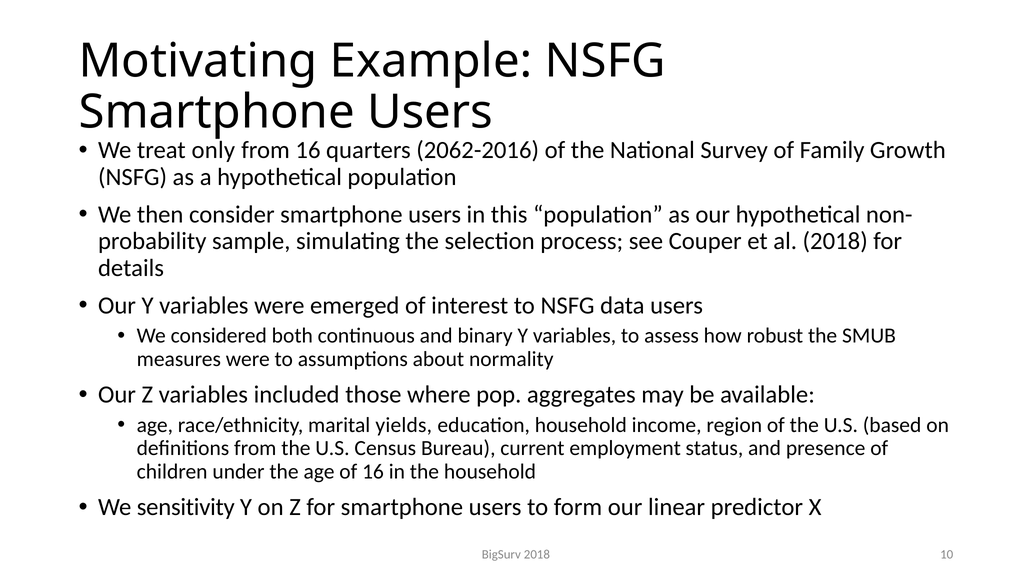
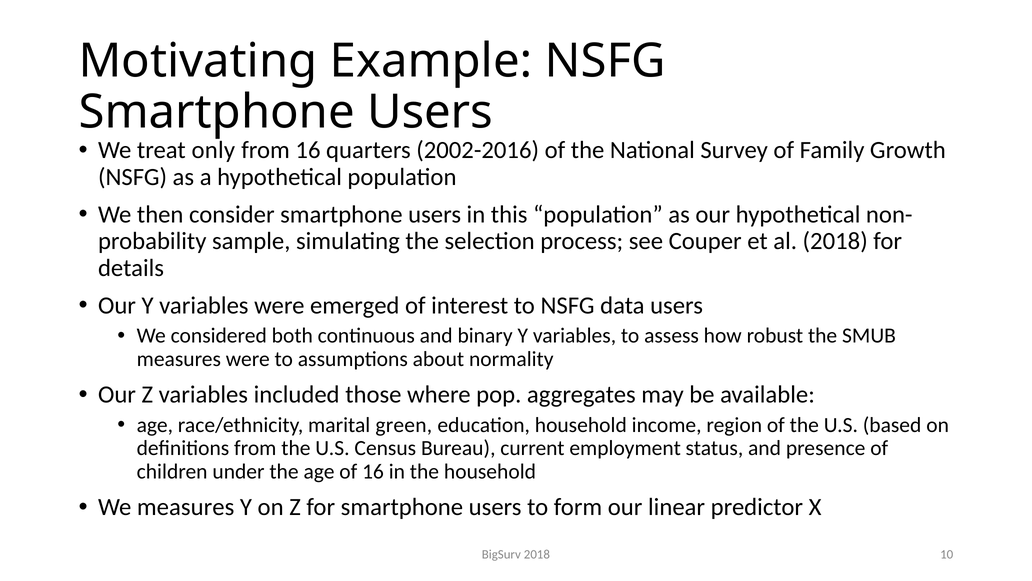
2062-2016: 2062-2016 -> 2002-2016
yields: yields -> green
We sensitivity: sensitivity -> measures
